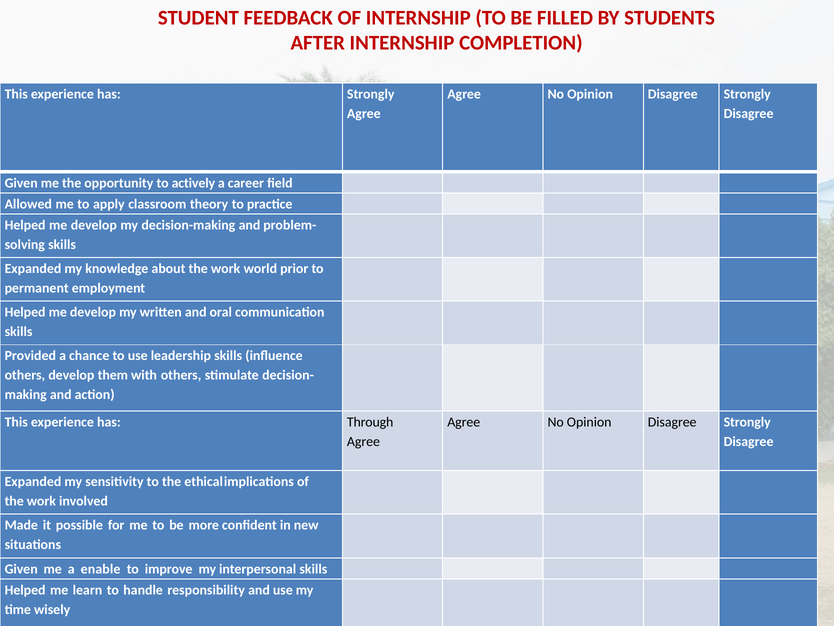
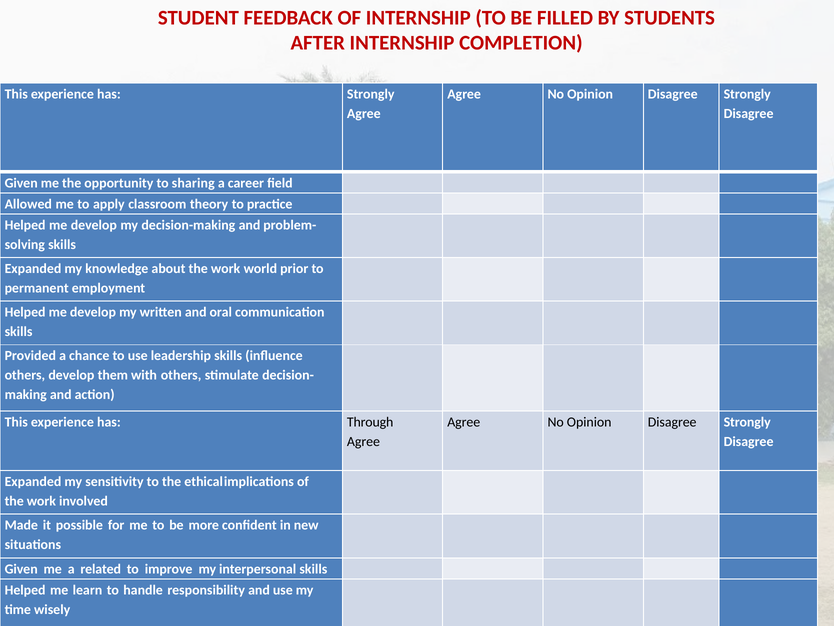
actively: actively -> sharing
enable: enable -> related
